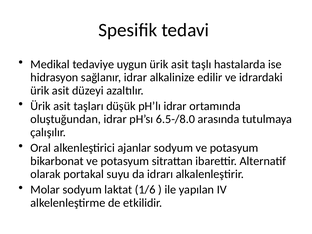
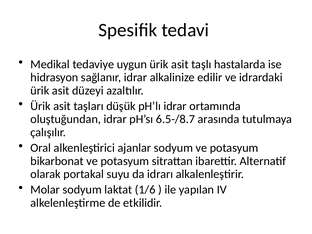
6.5-/8.0: 6.5-/8.0 -> 6.5-/8.7
